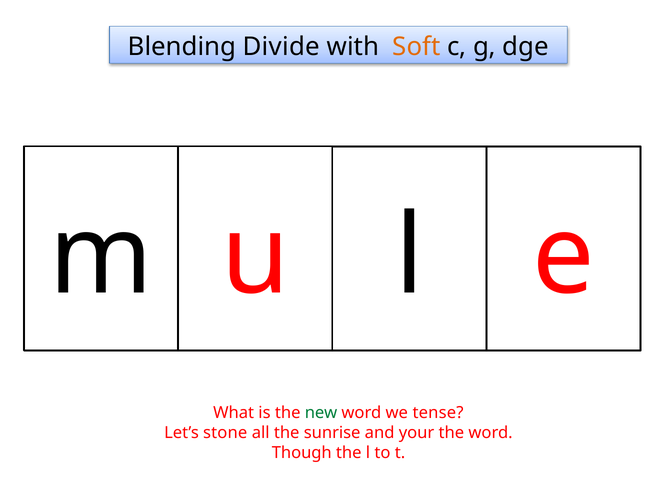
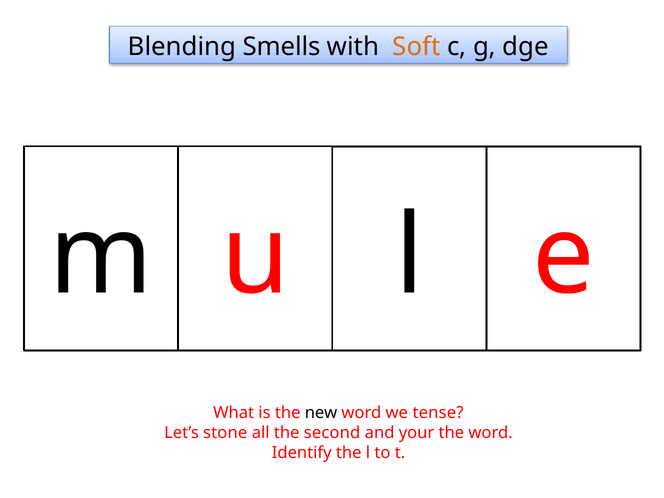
Divide: Divide -> Smells
new colour: green -> black
sunrise: sunrise -> second
Though: Though -> Identify
